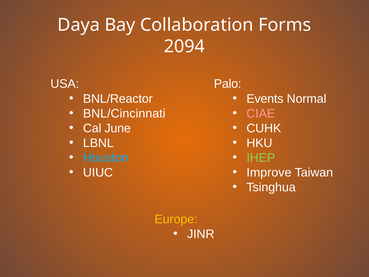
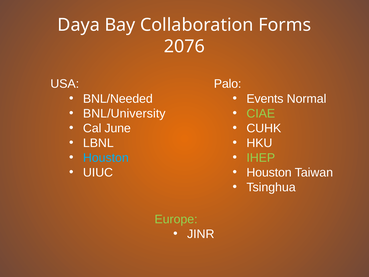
2094: 2094 -> 2076
BNL/Reactor: BNL/Reactor -> BNL/Needed
BNL/Cincinnati: BNL/Cincinnati -> BNL/University
CIAE colour: pink -> light green
Improve at (269, 172): Improve -> Houston
Europe colour: yellow -> light green
